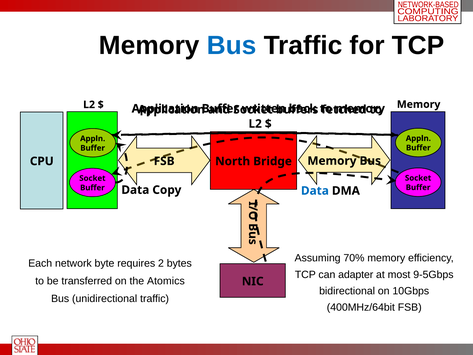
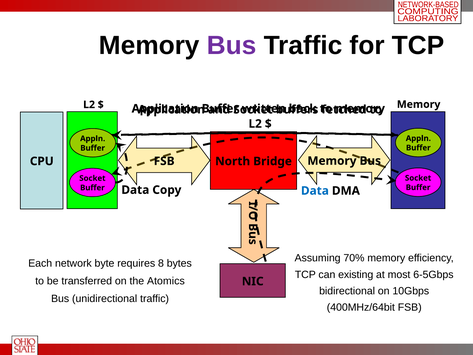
Bus at (232, 46) colour: blue -> purple
2: 2 -> 8
adapter: adapter -> existing
9-5Gbps: 9-5Gbps -> 6-5Gbps
